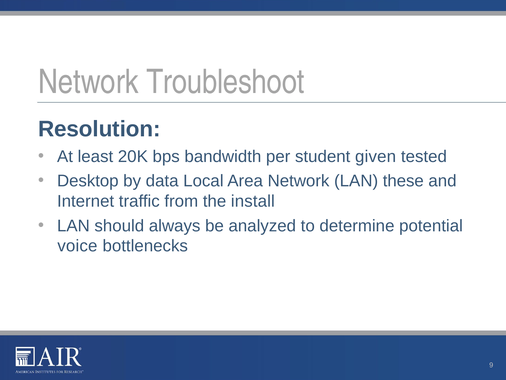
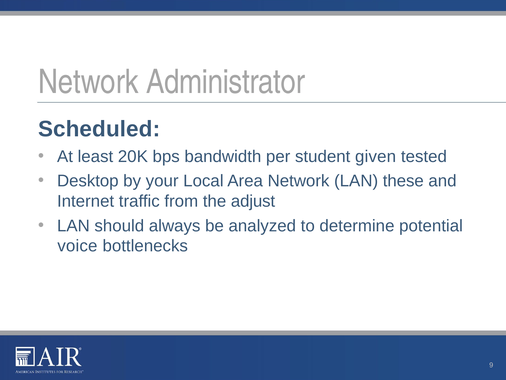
Troubleshoot: Troubleshoot -> Administrator
Resolution: Resolution -> Scheduled
data: data -> your
install: install -> adjust
